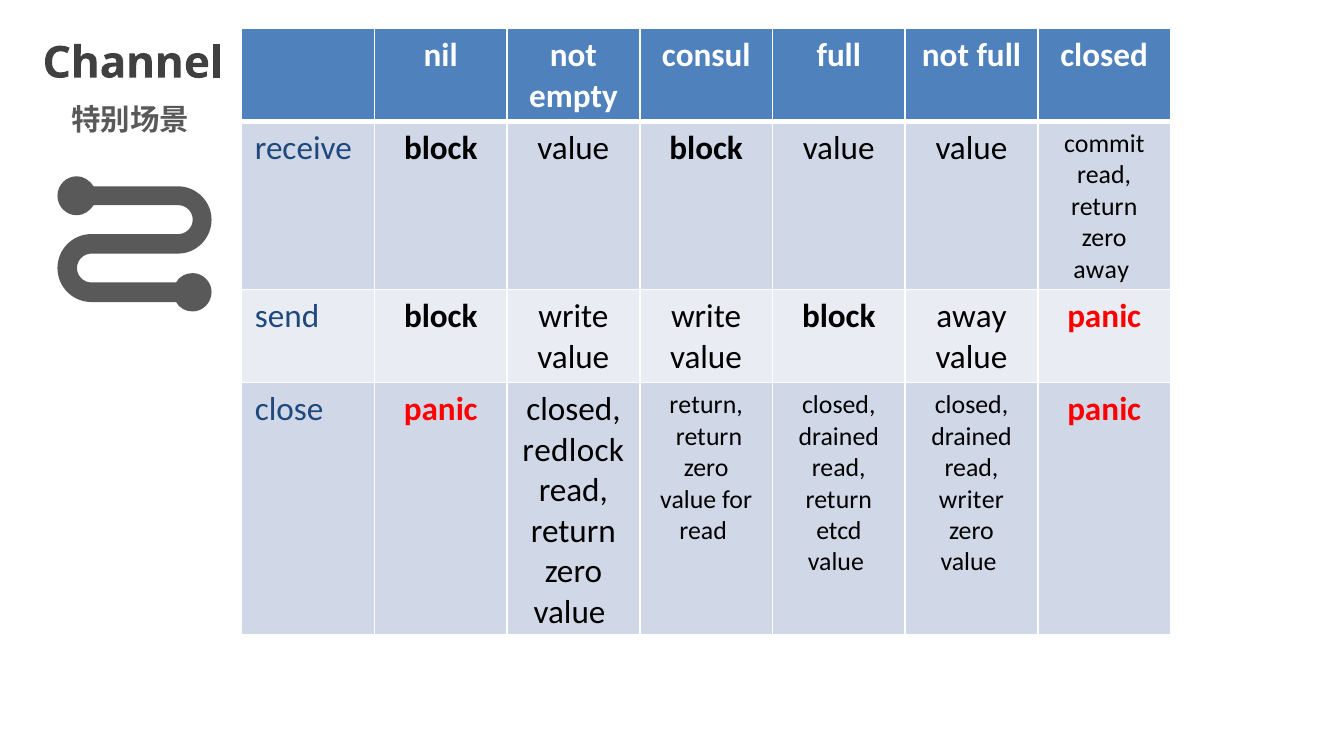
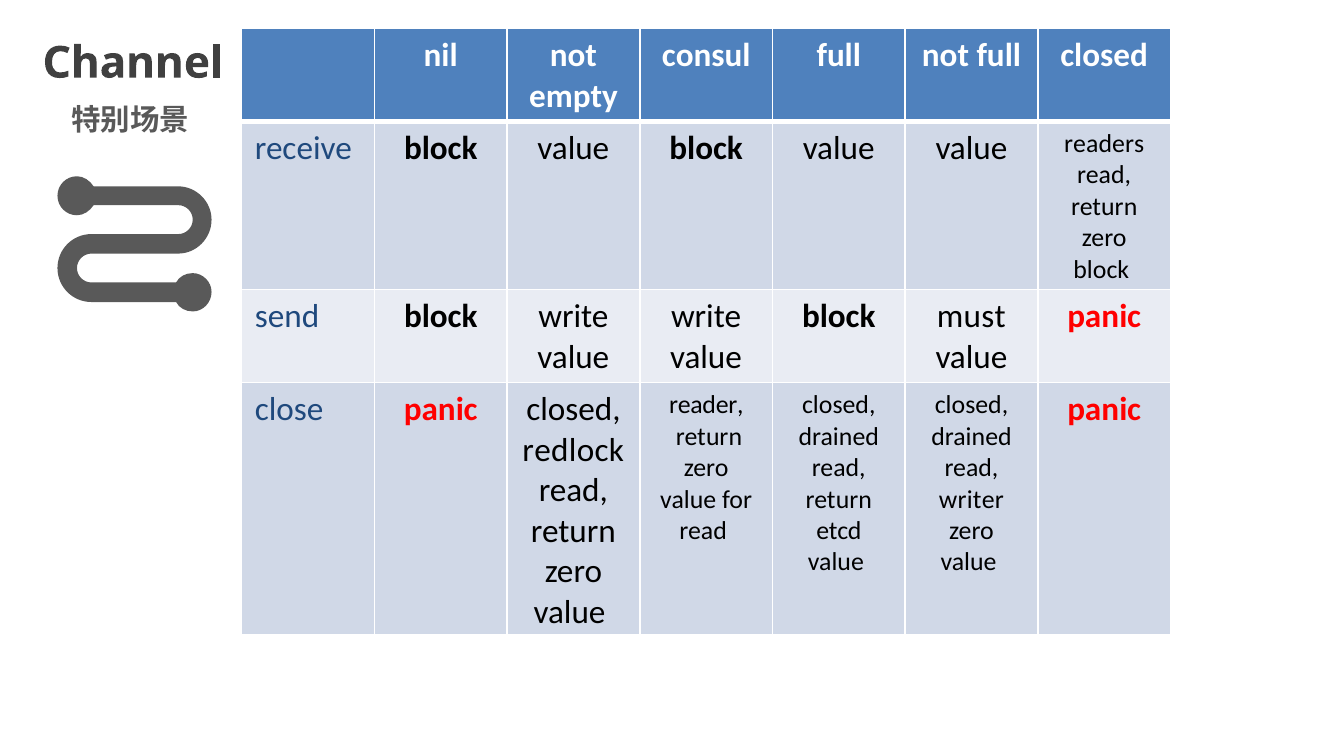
commit: commit -> readers
away at (1101, 270): away -> block
block away: away -> must
return at (706, 405): return -> reader
